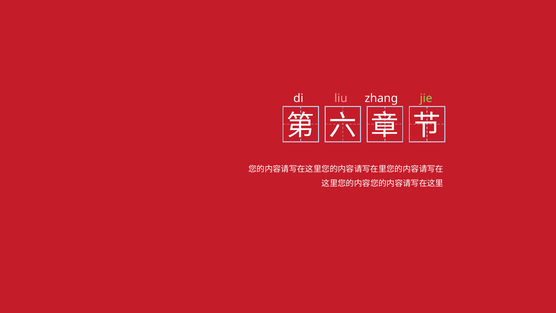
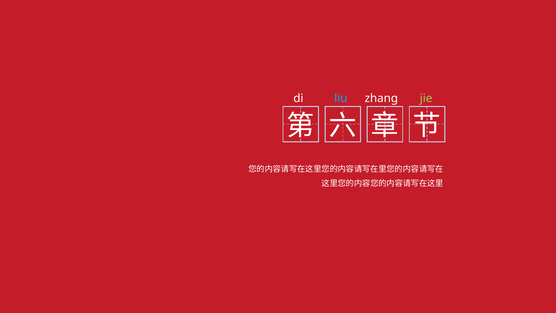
liu colour: pink -> light blue
